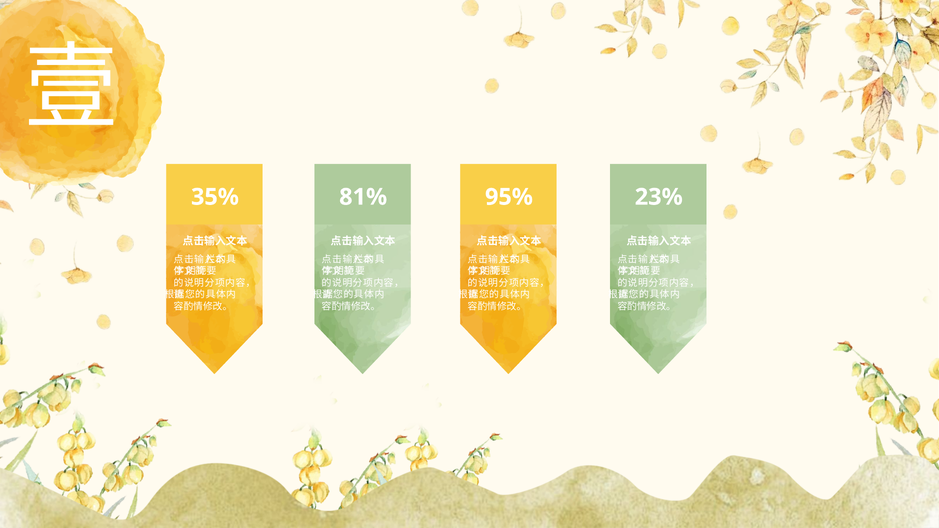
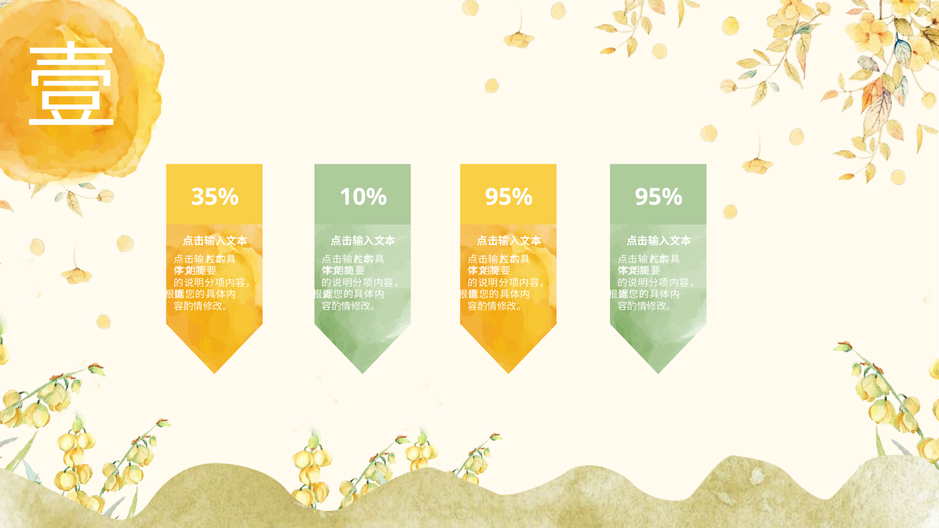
81%: 81% -> 10%
23% at (659, 197): 23% -> 95%
